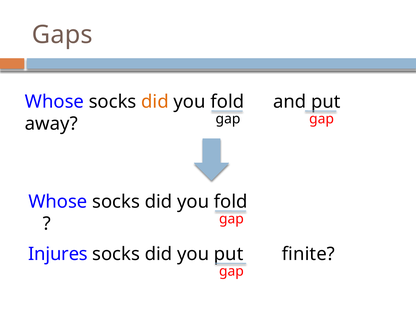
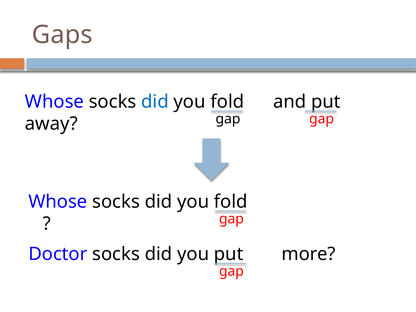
did at (155, 102) colour: orange -> blue
Injures: Injures -> Doctor
finite: finite -> more
